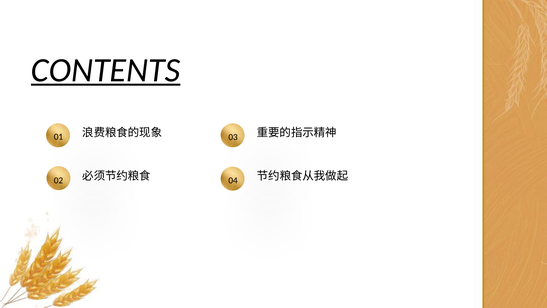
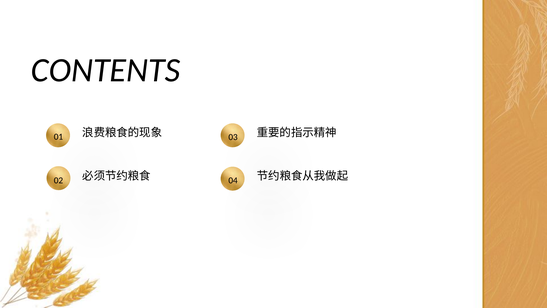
CONTENTS underline: present -> none
